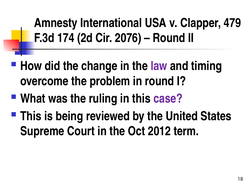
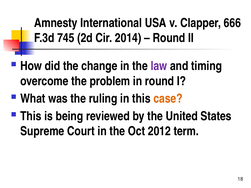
479: 479 -> 666
174: 174 -> 745
2076: 2076 -> 2014
case colour: purple -> orange
